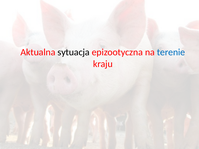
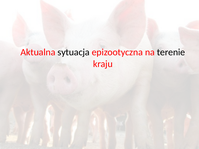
terenie colour: blue -> black
